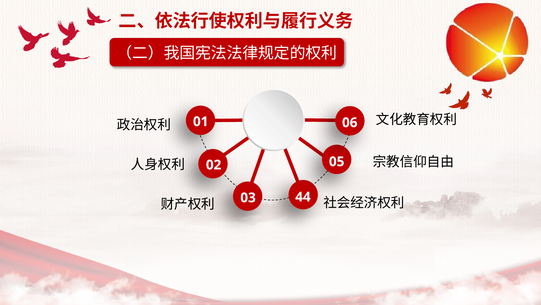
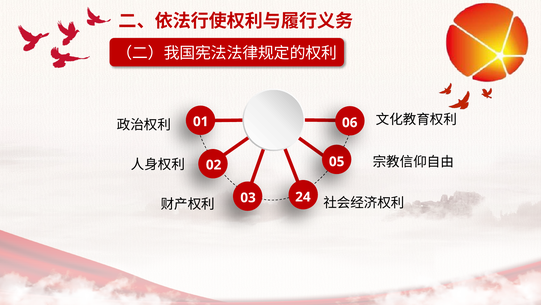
44: 44 -> 24
